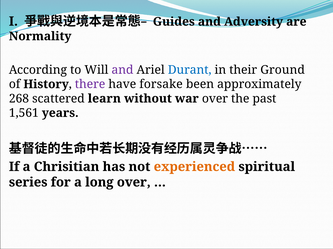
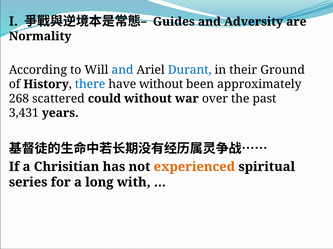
and at (122, 70) colour: purple -> blue
there colour: purple -> blue
have forsake: forsake -> without
learn: learn -> could
1,561: 1,561 -> 3,431
long over: over -> with
